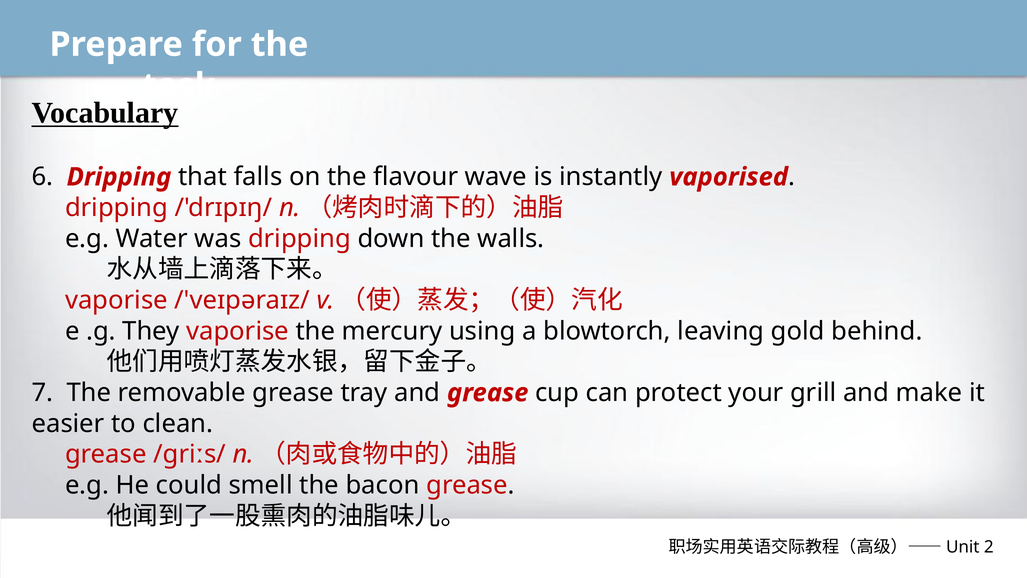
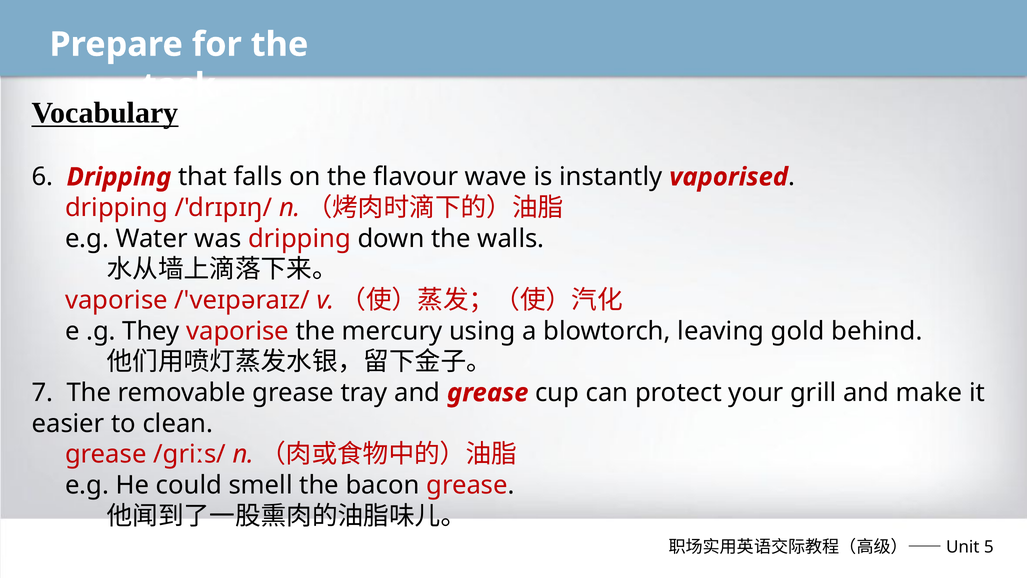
2: 2 -> 5
